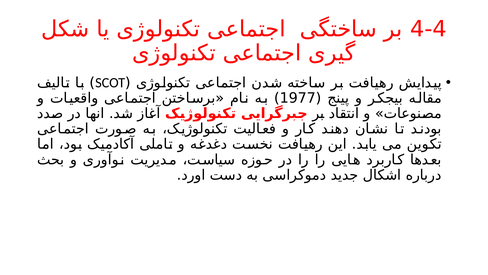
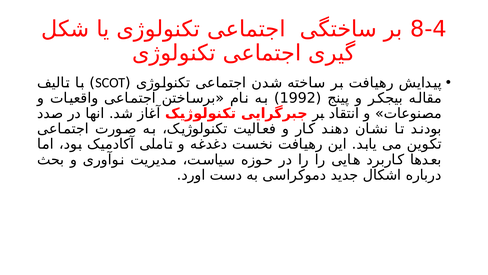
4-4: 4-4 -> 8-4
1977: 1977 -> 1992
